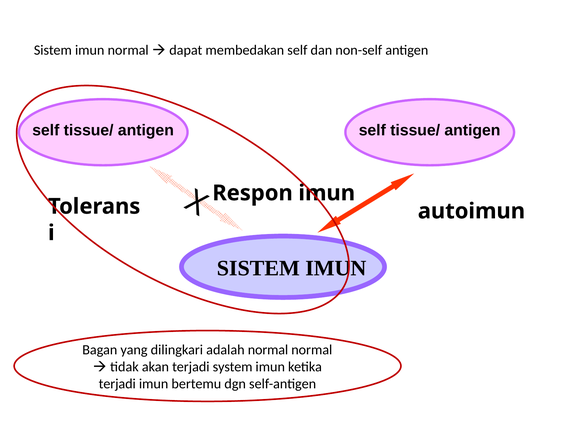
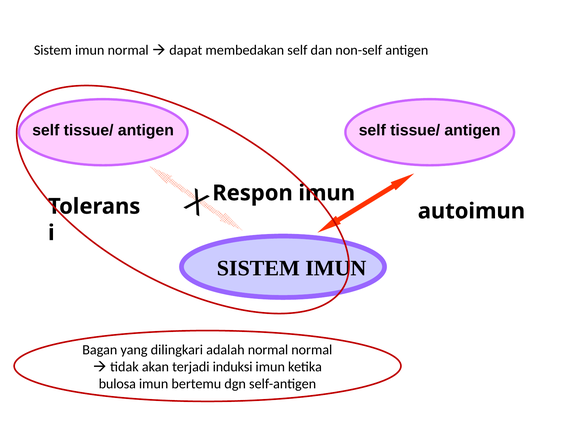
system: system -> induksi
terjadi at (117, 384): terjadi -> bulosa
